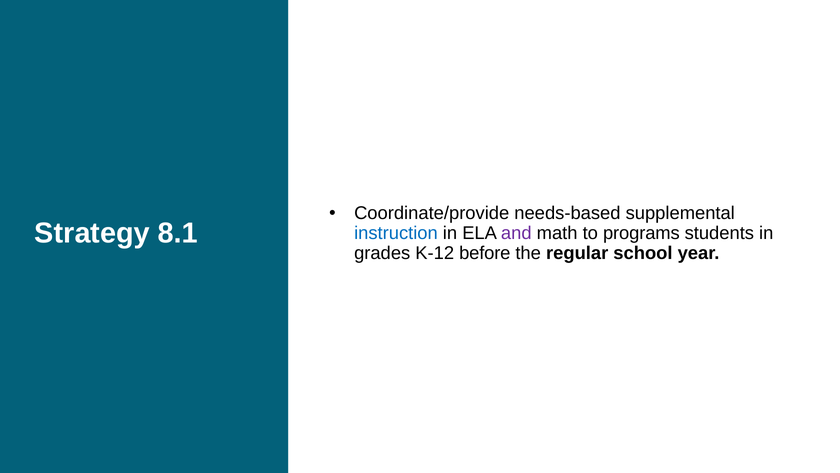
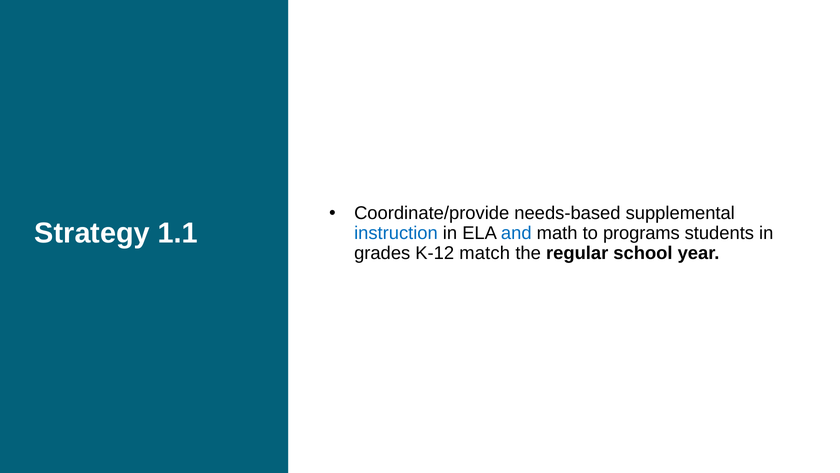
8.1: 8.1 -> 1.1
and colour: purple -> blue
before: before -> match
